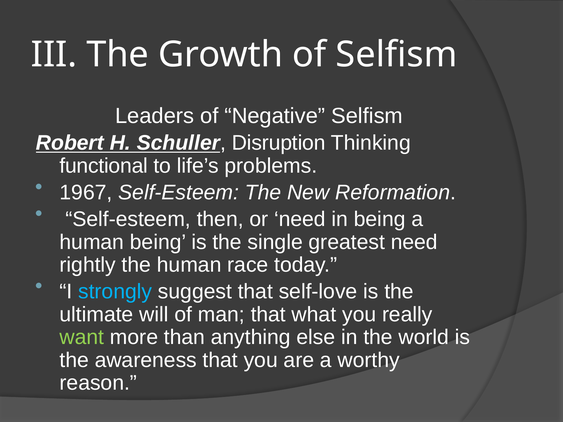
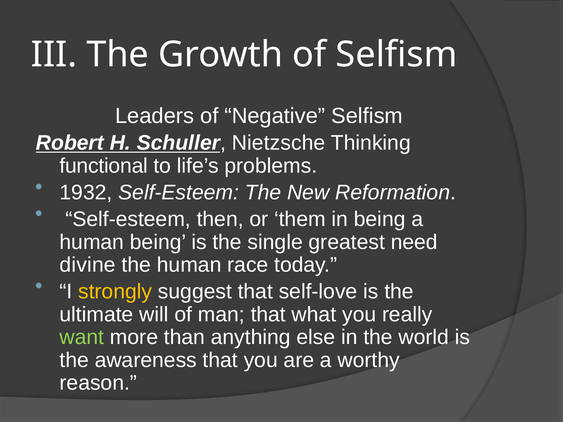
Disruption: Disruption -> Nietzsche
1967: 1967 -> 1932
or need: need -> them
rightly: rightly -> divine
strongly colour: light blue -> yellow
